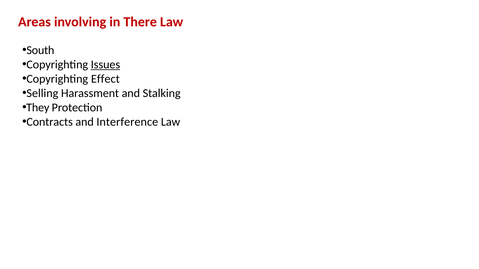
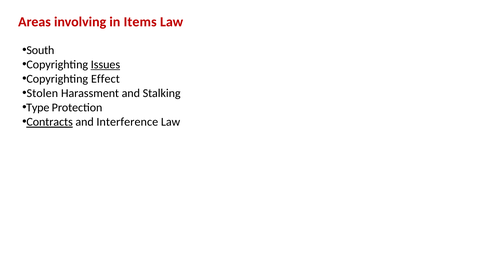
There: There -> Items
Selling: Selling -> Stolen
They: They -> Type
Contracts underline: none -> present
